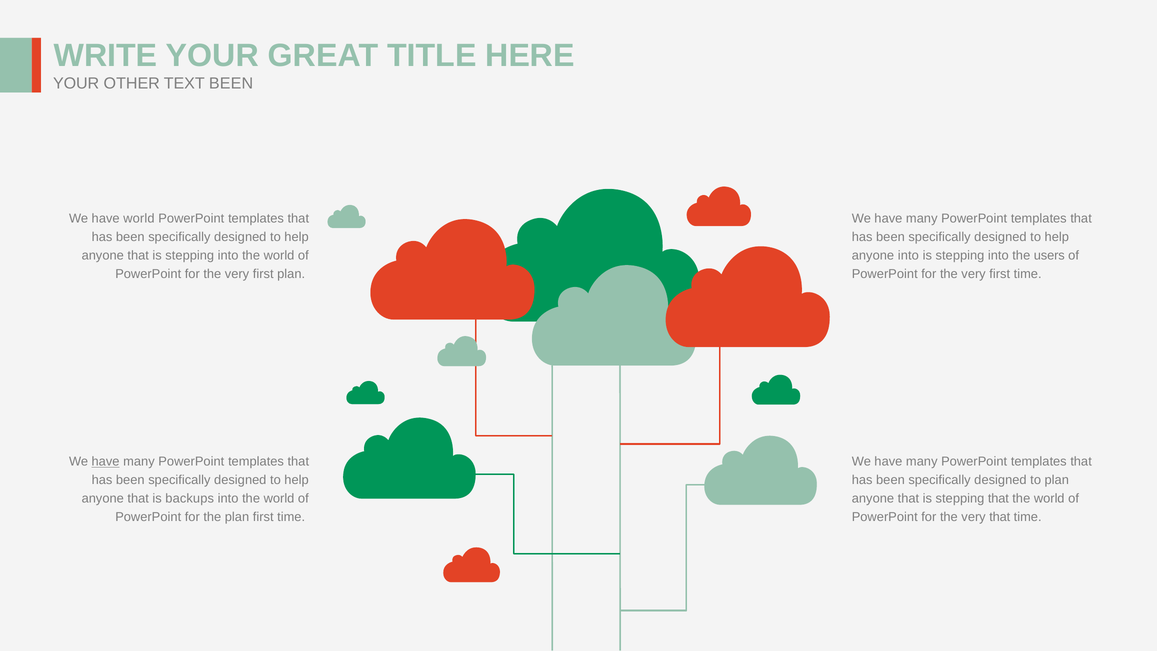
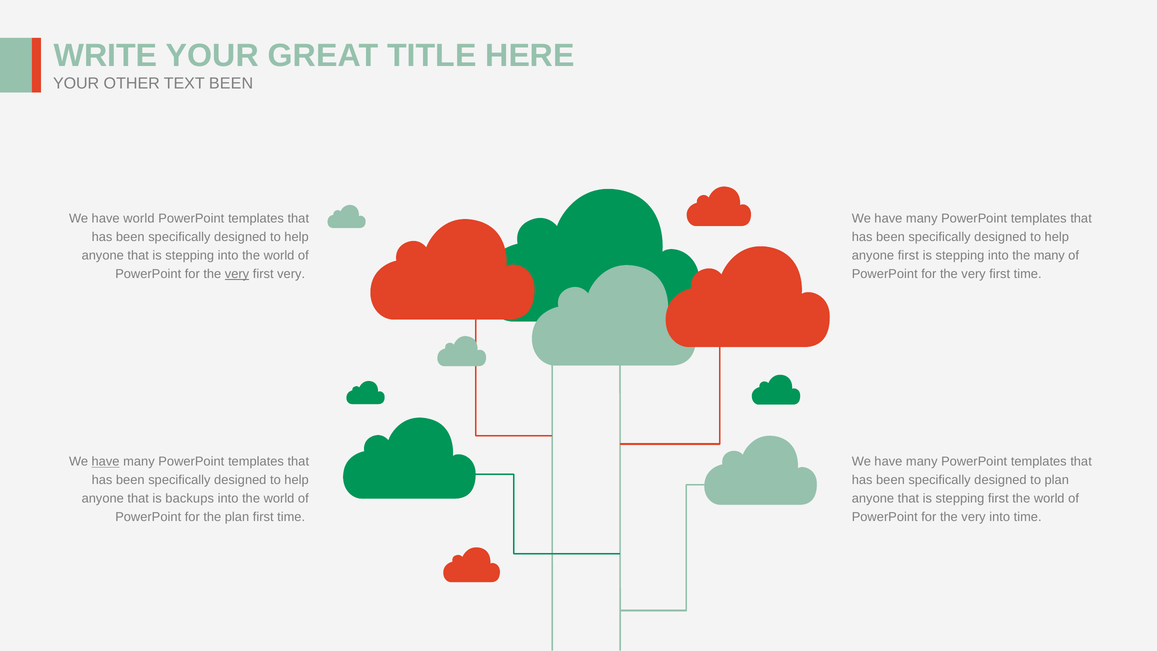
anyone into: into -> first
the users: users -> many
very at (237, 274) underline: none -> present
first plan: plan -> very
stepping that: that -> first
very that: that -> into
